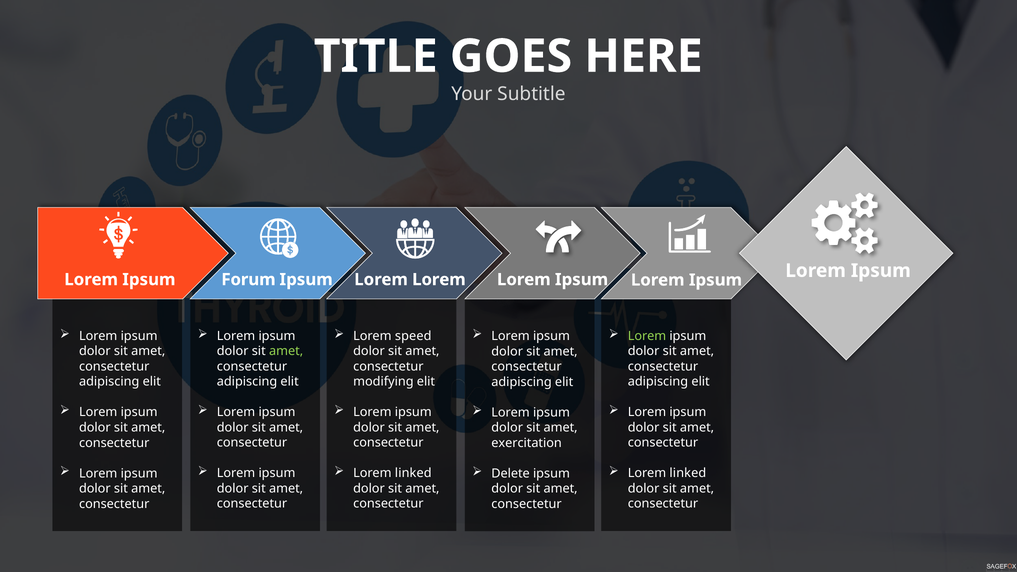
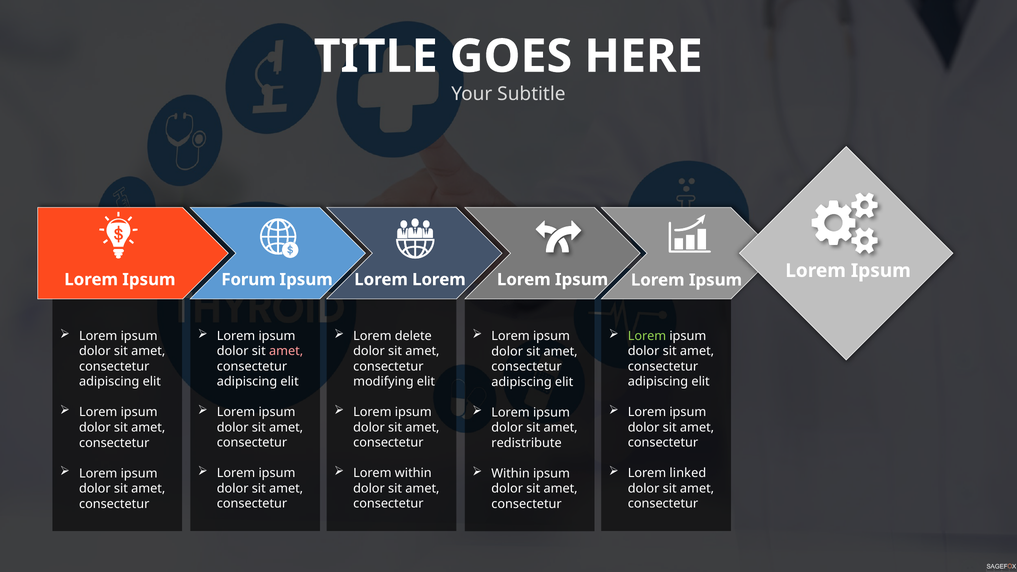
speed: speed -> delete
amet at (286, 351) colour: light green -> pink
exercitation: exercitation -> redistribute
linked at (413, 473): linked -> within
Delete at (511, 473): Delete -> Within
